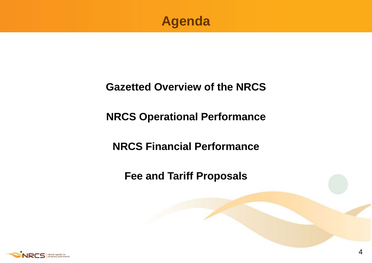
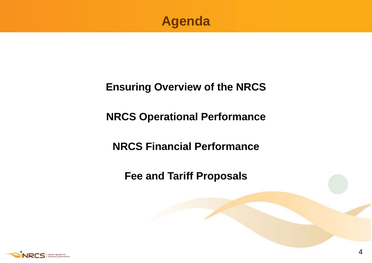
Gazetted: Gazetted -> Ensuring
